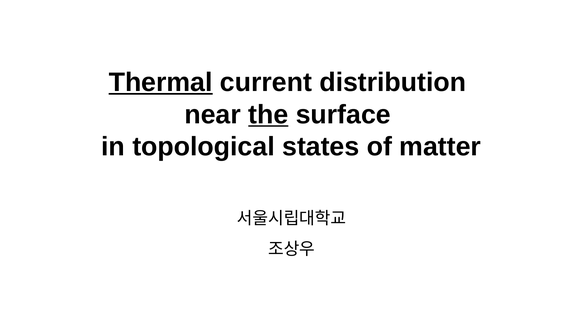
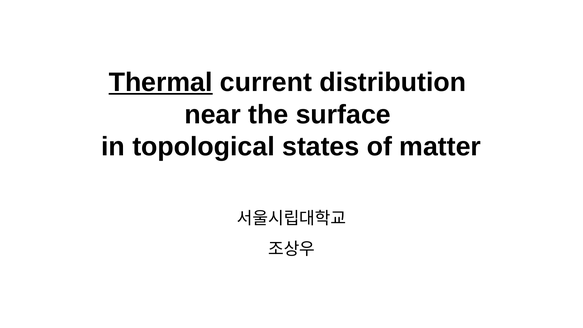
the underline: present -> none
